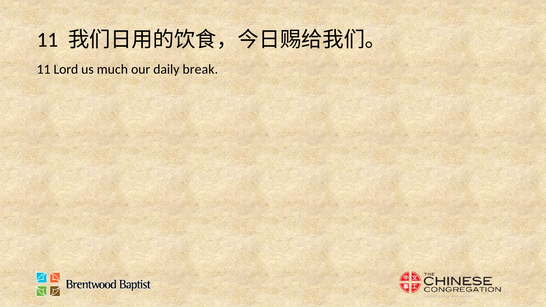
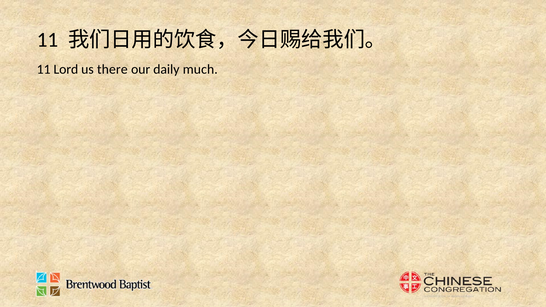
much: much -> there
break: break -> much
